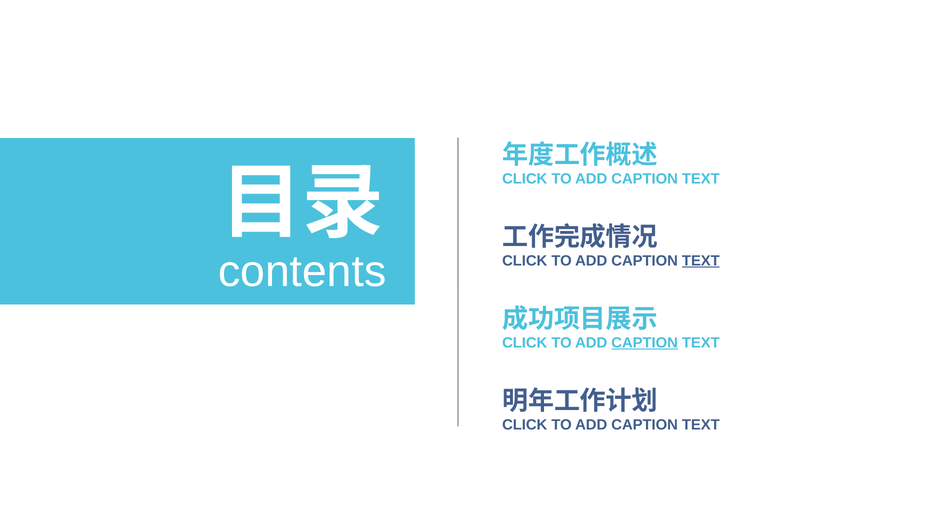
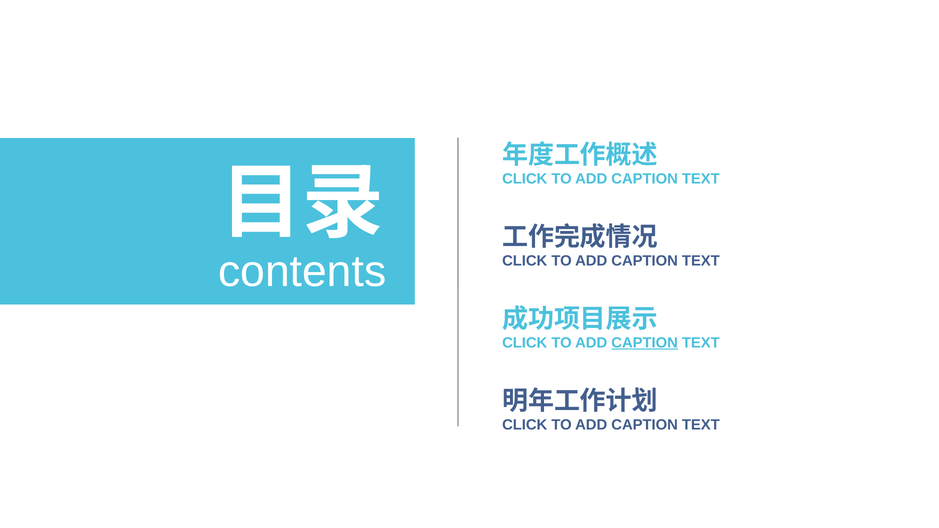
TEXT at (701, 261) underline: present -> none
